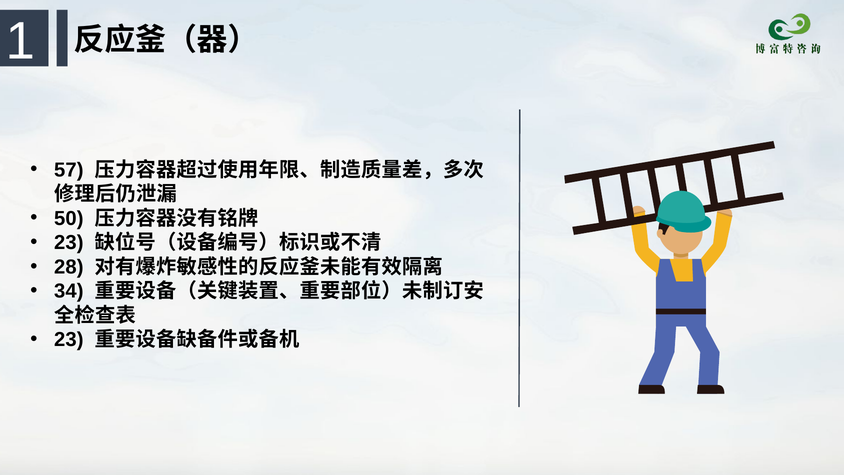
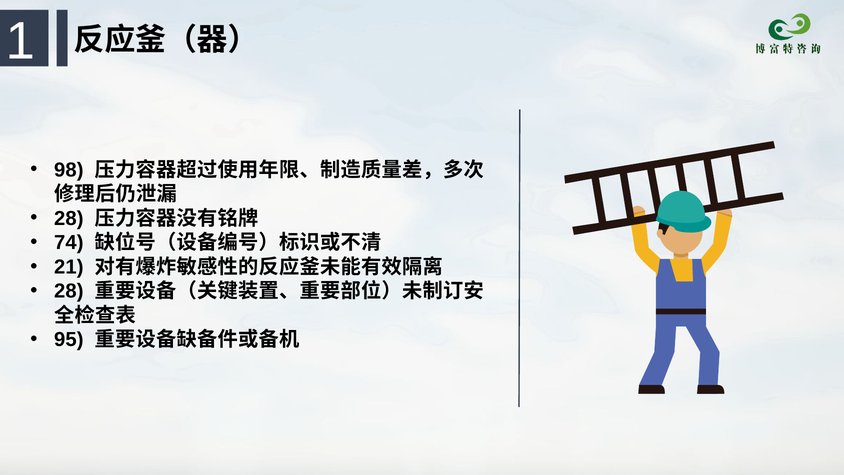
57: 57 -> 98
50 at (69, 218): 50 -> 28
23 at (69, 243): 23 -> 74
28: 28 -> 21
34 at (69, 291): 34 -> 28
23 at (69, 340): 23 -> 95
